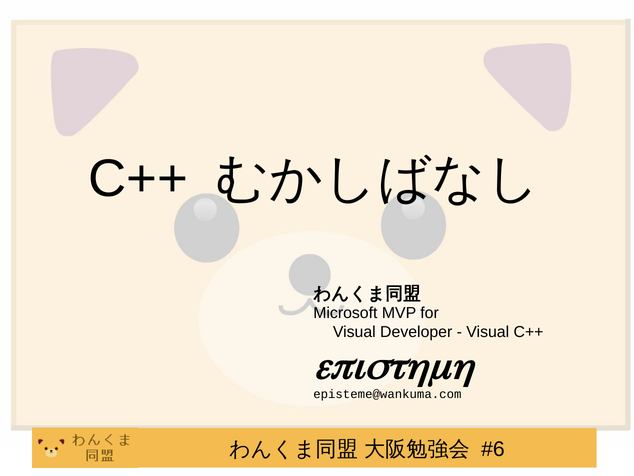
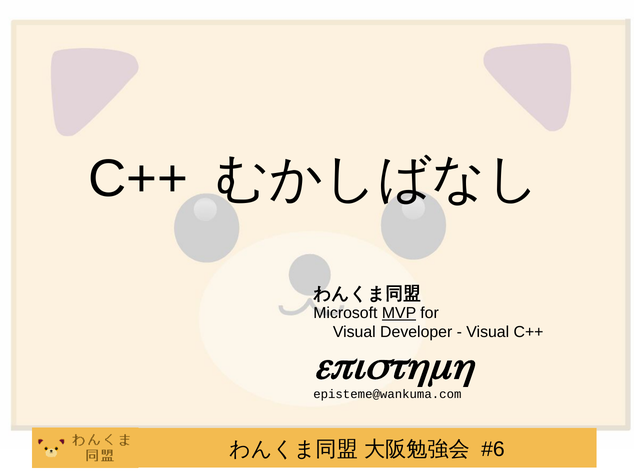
MVP underline: none -> present
